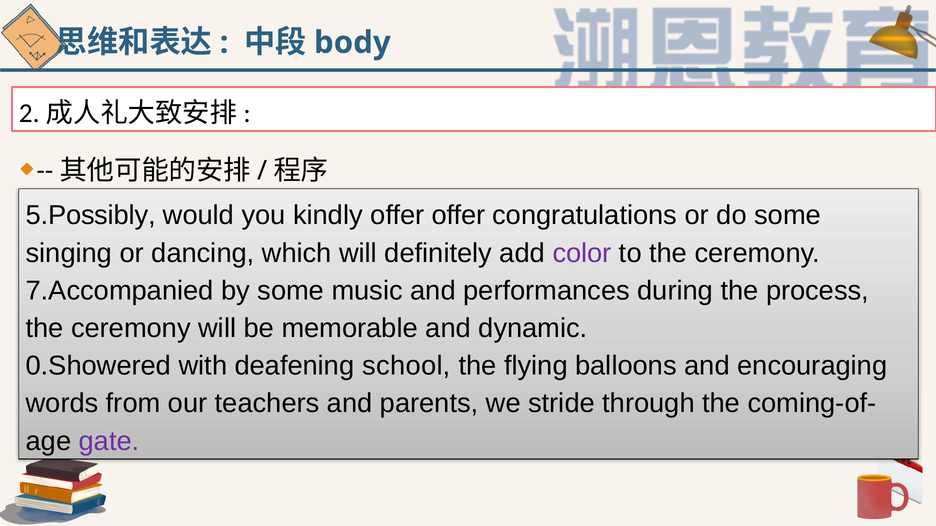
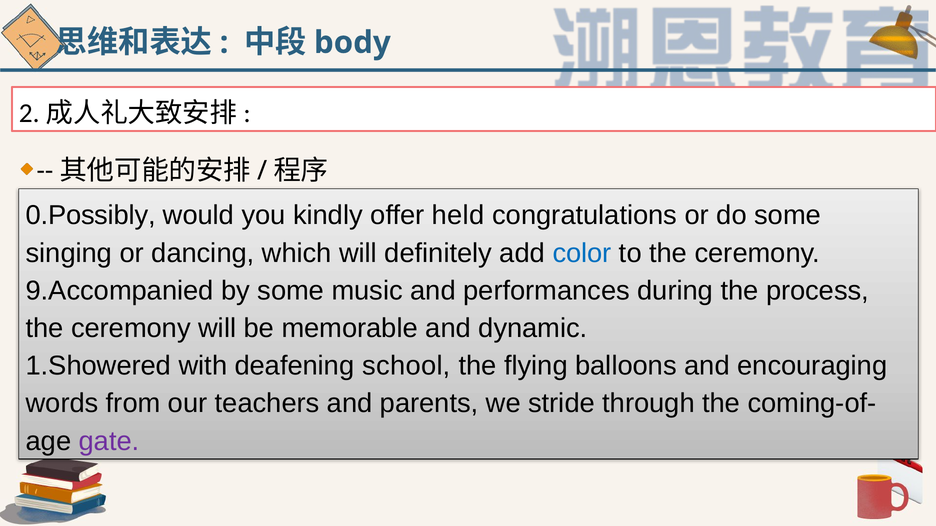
5.Possibly: 5.Possibly -> 0.Possibly
offer offer: offer -> held
color colour: purple -> blue
7.Accompanied: 7.Accompanied -> 9.Accompanied
0.Showered: 0.Showered -> 1.Showered
